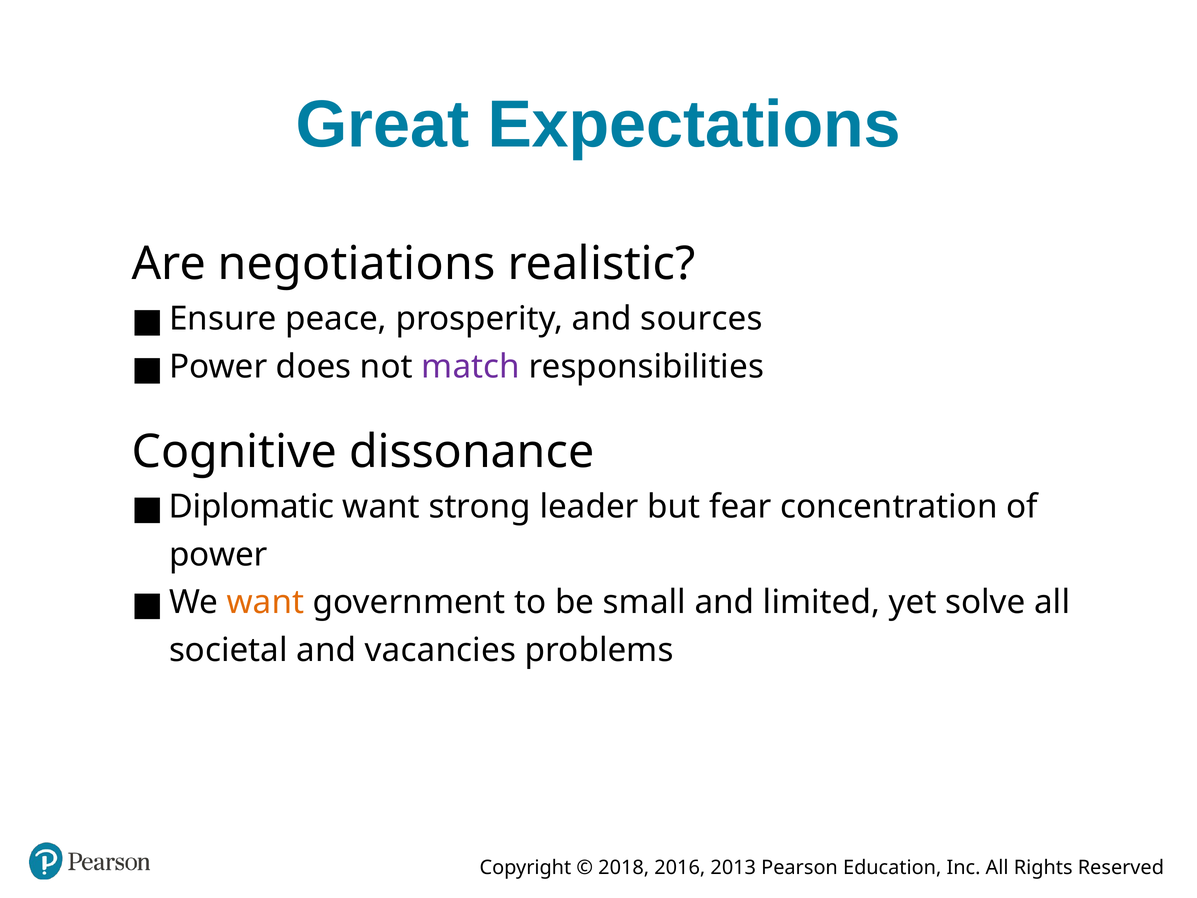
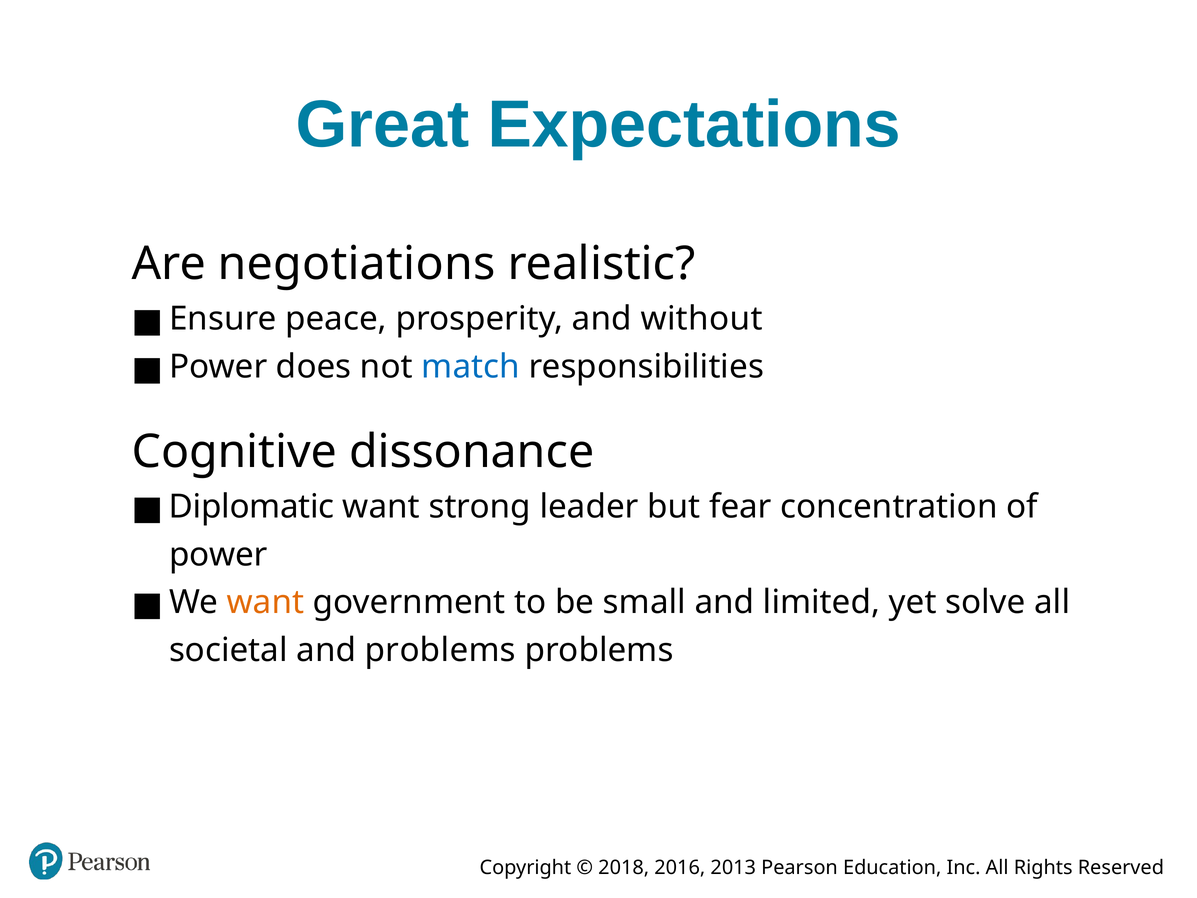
sources: sources -> without
match colour: purple -> blue
and vacancies: vacancies -> problems
